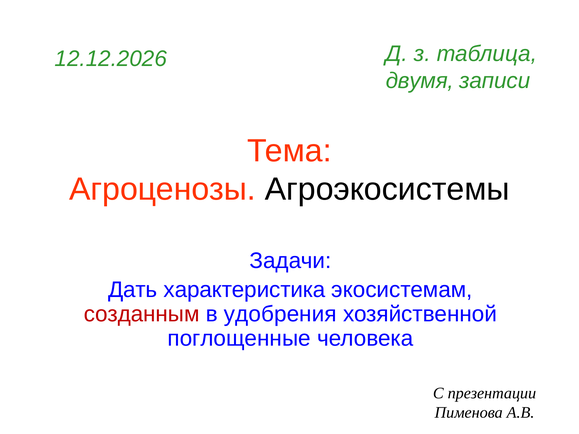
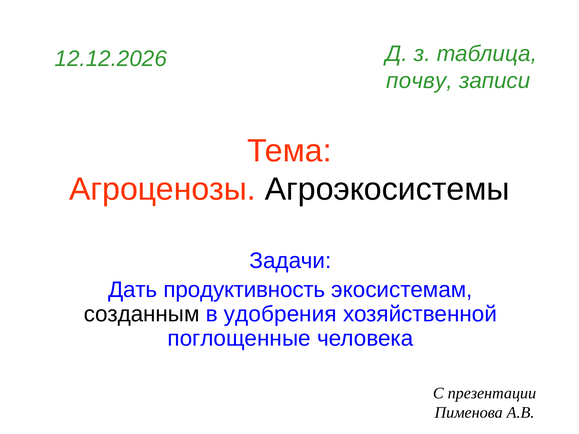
двумя: двумя -> почву
характеристика: характеристика -> продуктивность
созданным colour: red -> black
